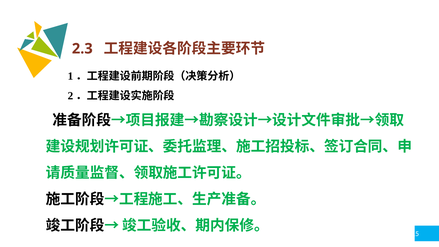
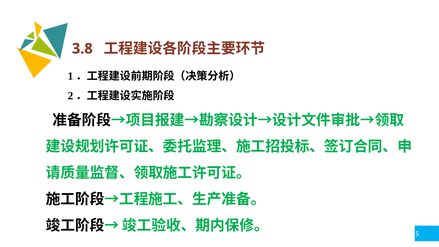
2.3: 2.3 -> 3.8
